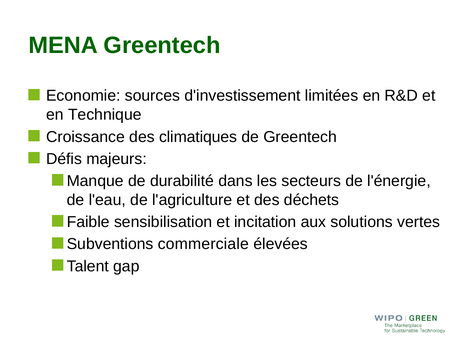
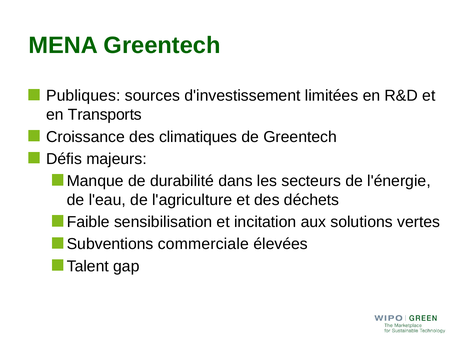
Economie: Economie -> Publiques
Technique: Technique -> Transports
